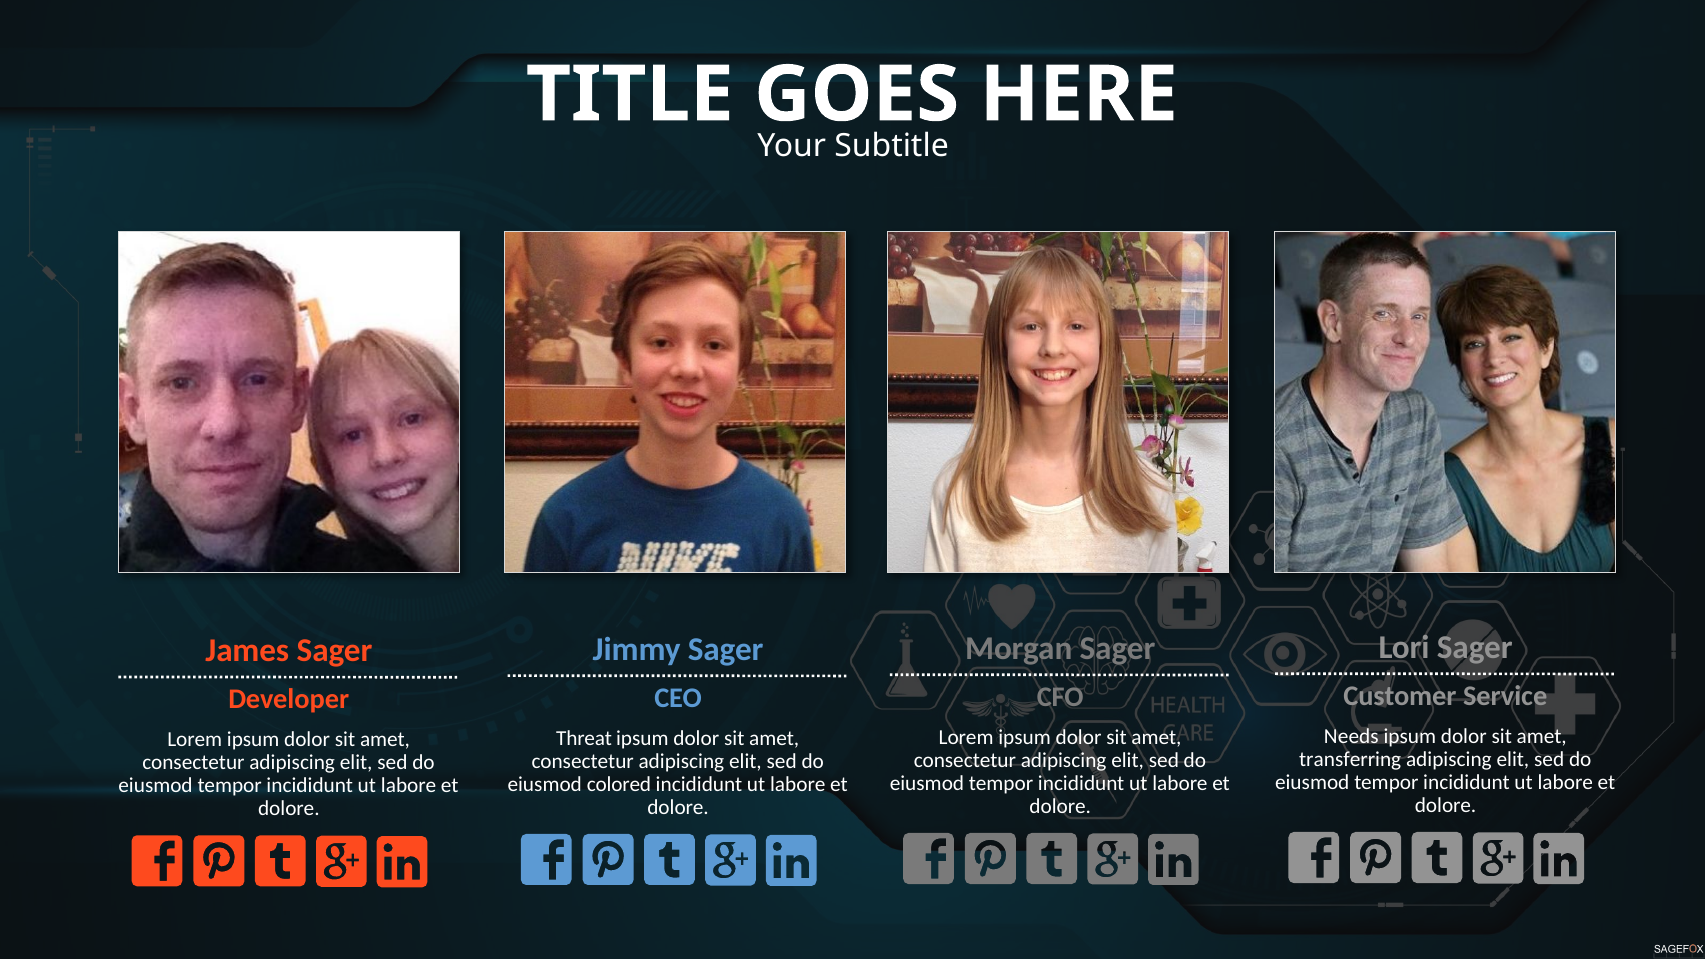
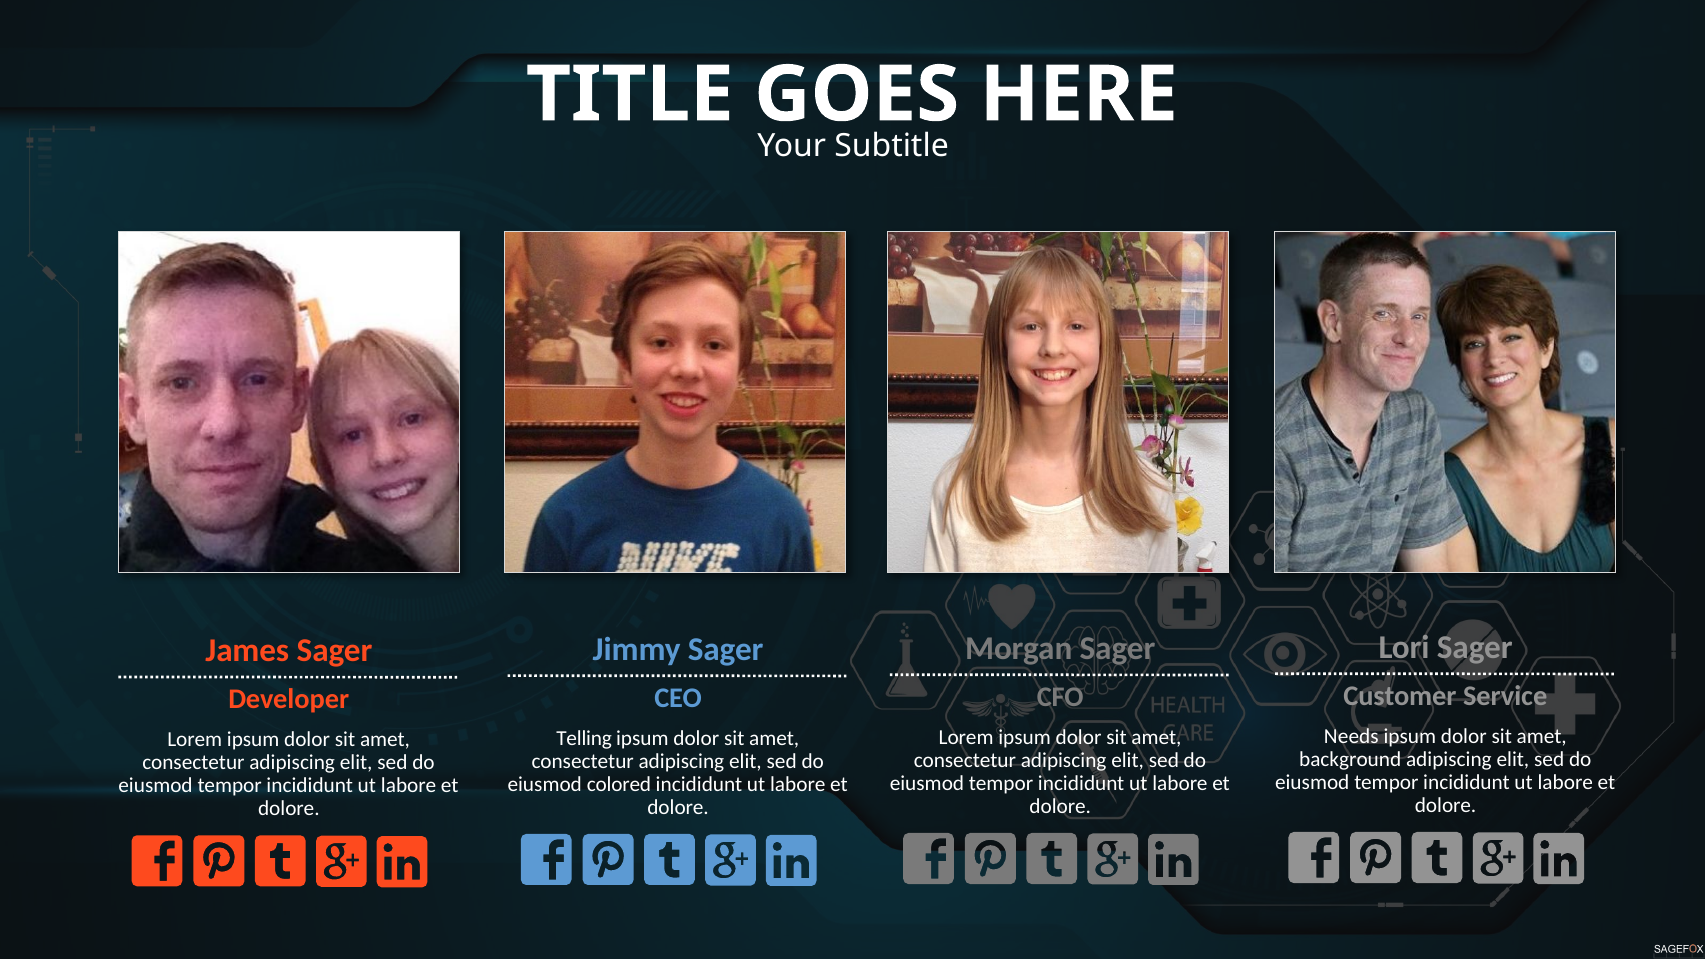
Threat: Threat -> Telling
transferring: transferring -> background
